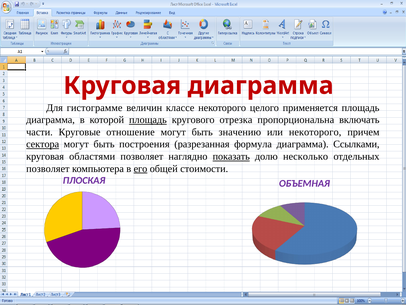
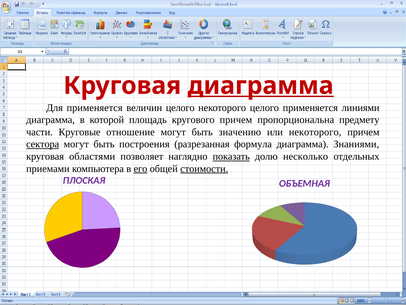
диаграмма at (261, 86) underline: none -> present
Для гистограмме: гистограмме -> применяется
величин классе: классе -> целого
применяется площадь: площадь -> линиями
площадь at (148, 120) underline: present -> none
кругового отрезка: отрезка -> причем
включать: включать -> предмету
Ссылками: Ссылками -> Знаниями
позволяет at (48, 168): позволяет -> приемами
стоимости underline: none -> present
